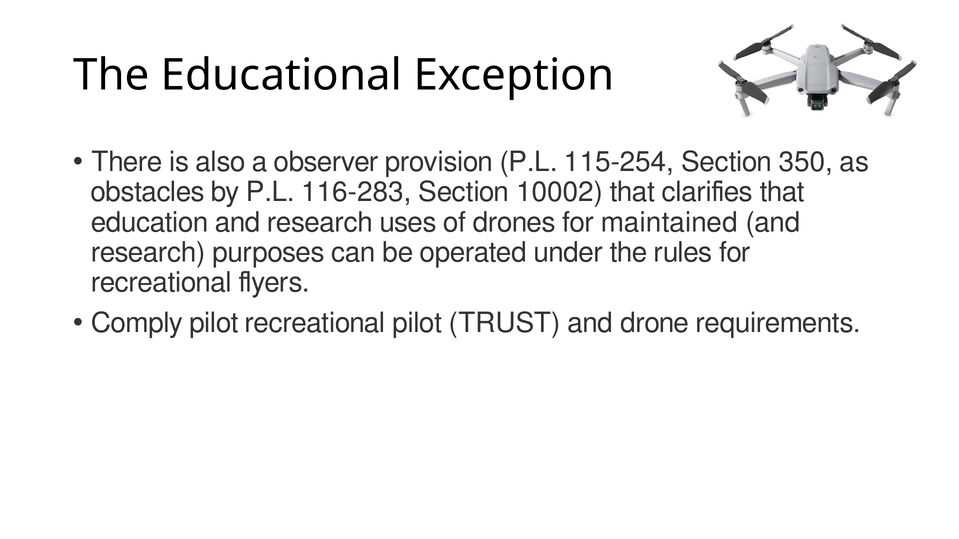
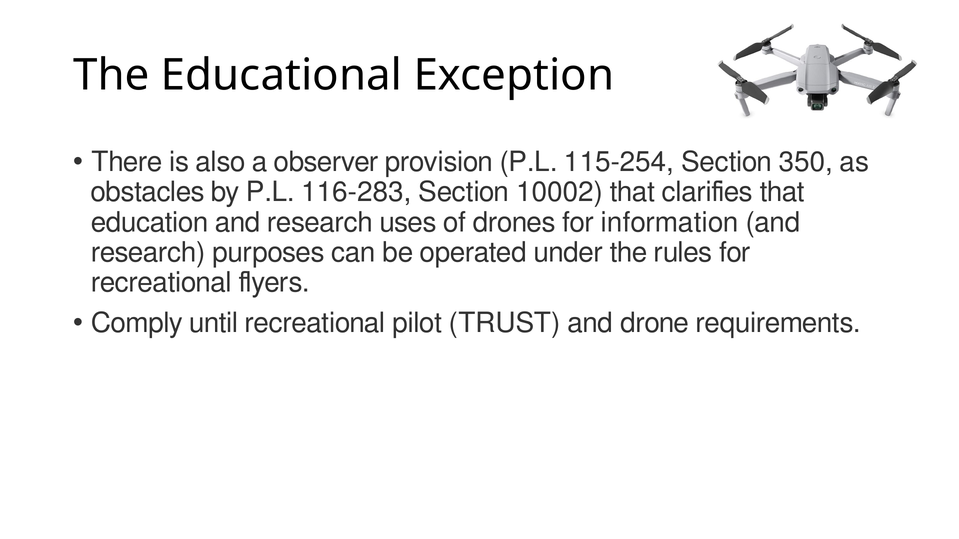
maintained: maintained -> information
Comply pilot: pilot -> until
